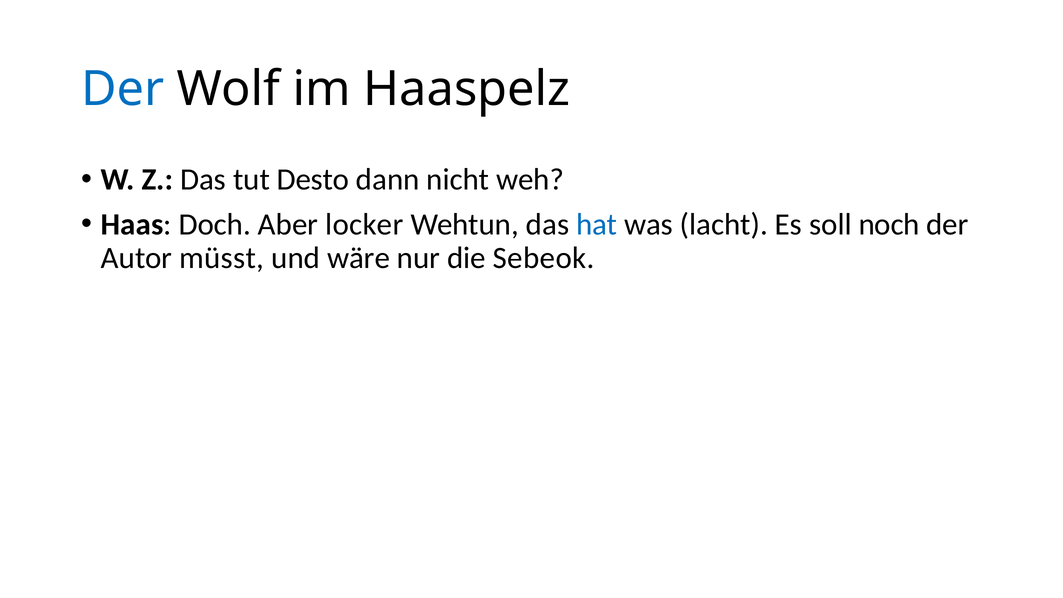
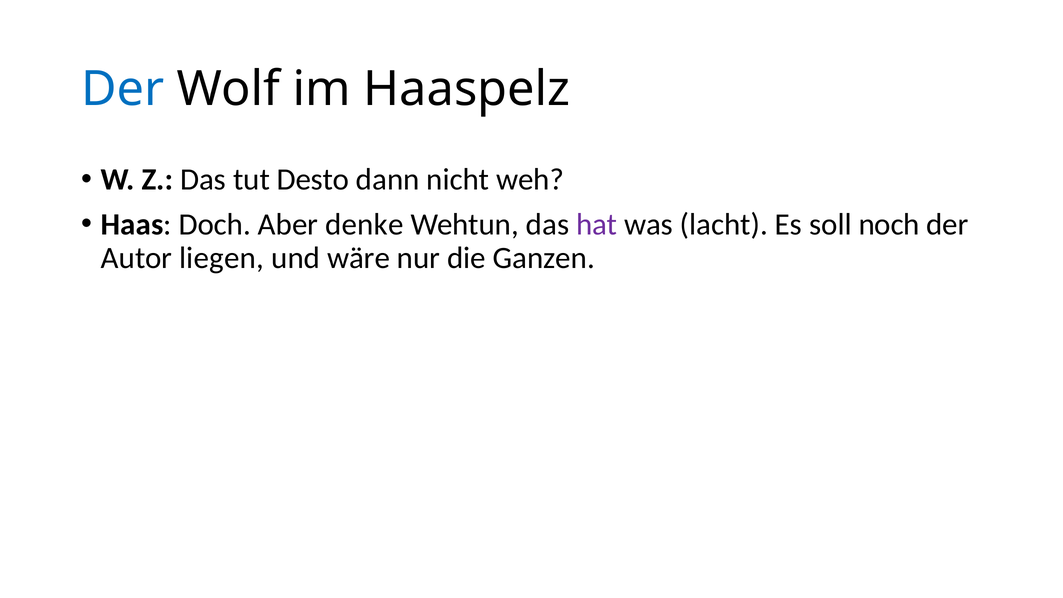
locker: locker -> denke
hat colour: blue -> purple
müsst: müsst -> liegen
Sebeok: Sebeok -> Ganzen
